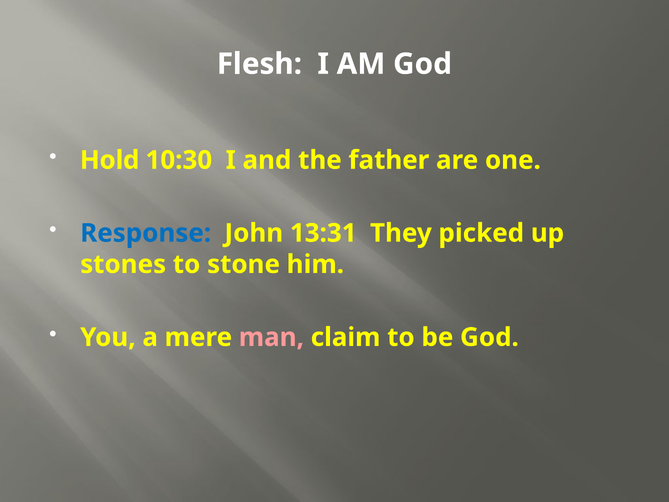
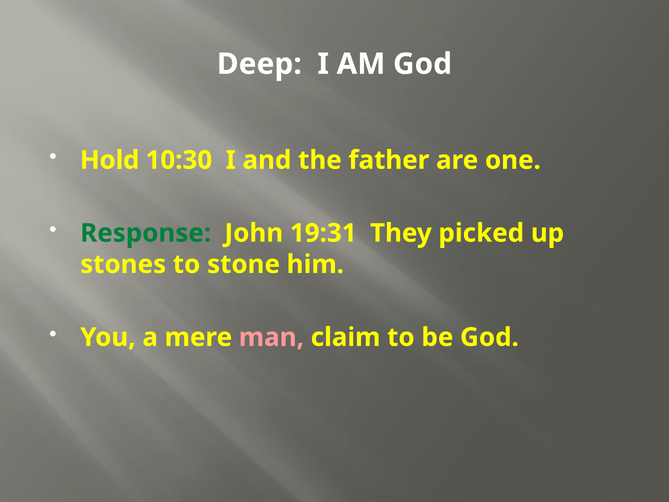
Flesh: Flesh -> Deep
Response colour: blue -> green
13:31: 13:31 -> 19:31
